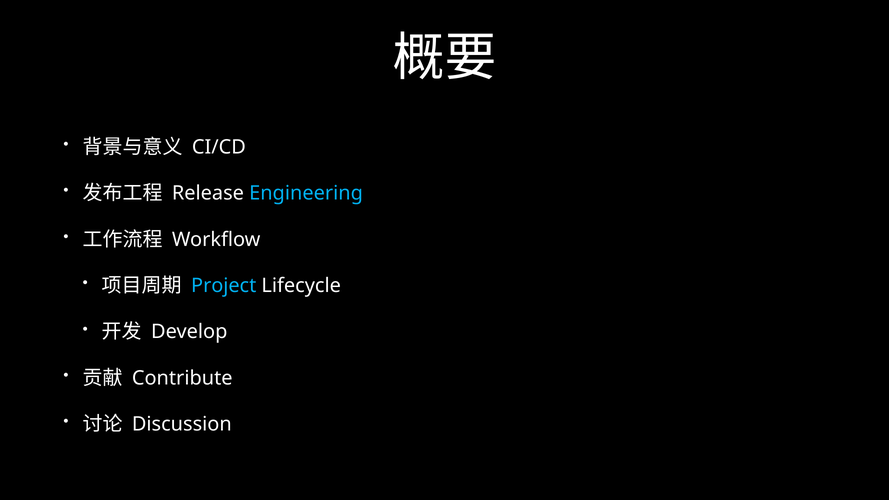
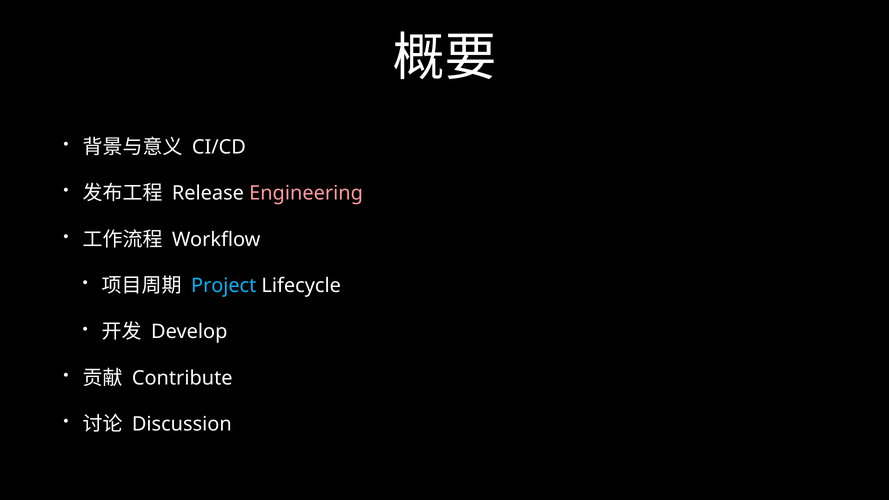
Engineering colour: light blue -> pink
